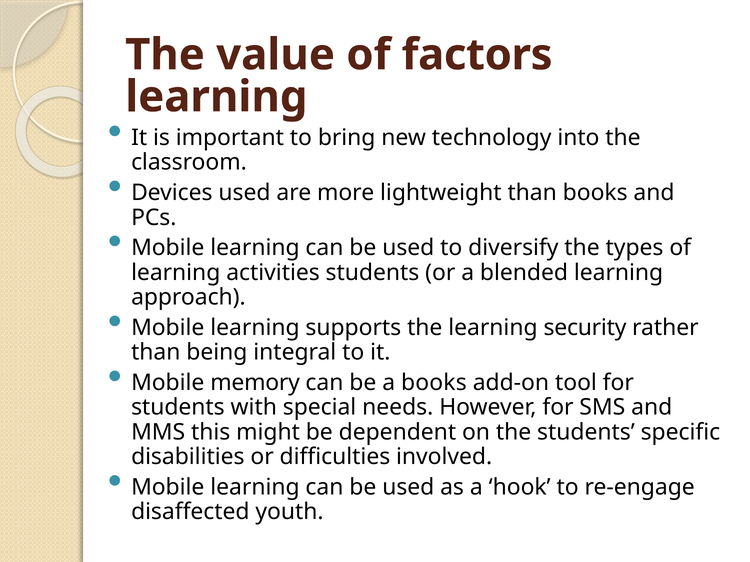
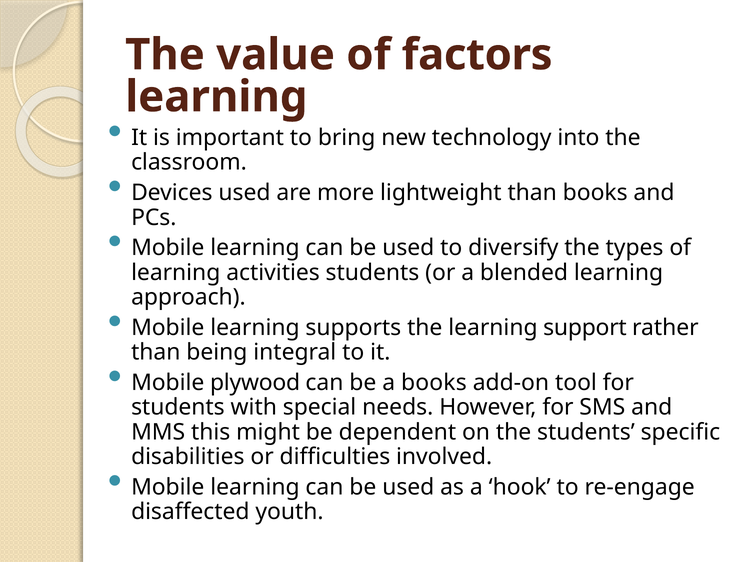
security: security -> support
memory: memory -> plywood
